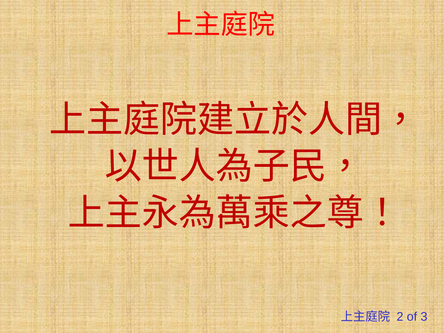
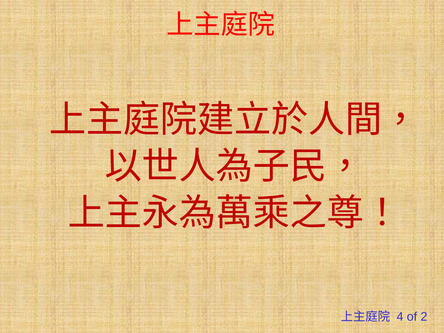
2: 2 -> 4
3: 3 -> 2
